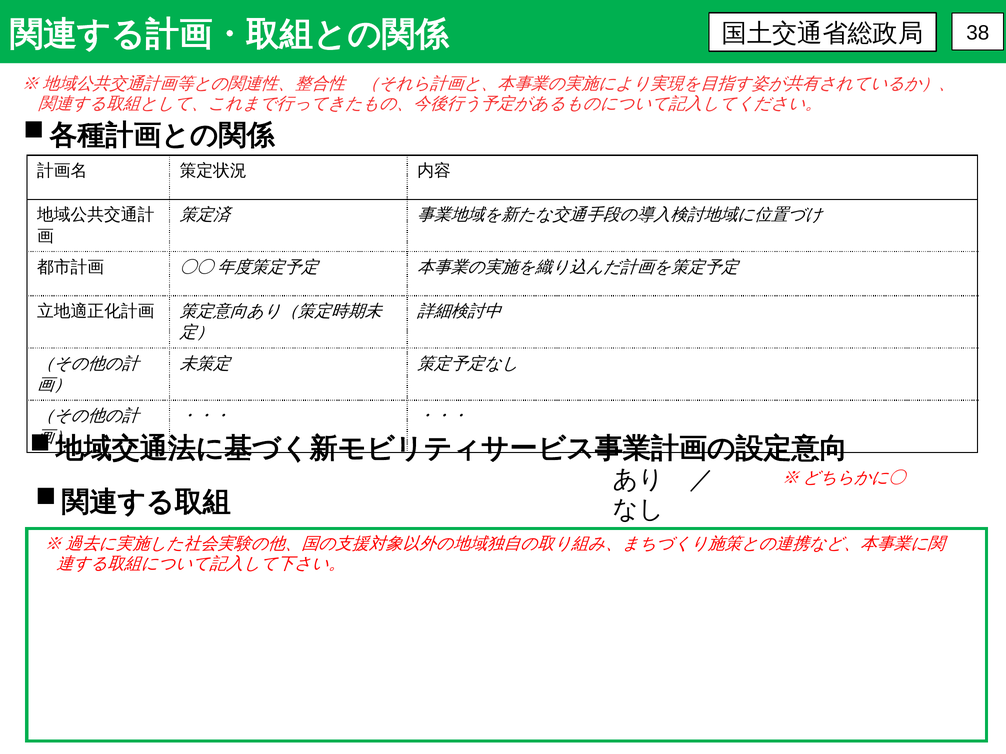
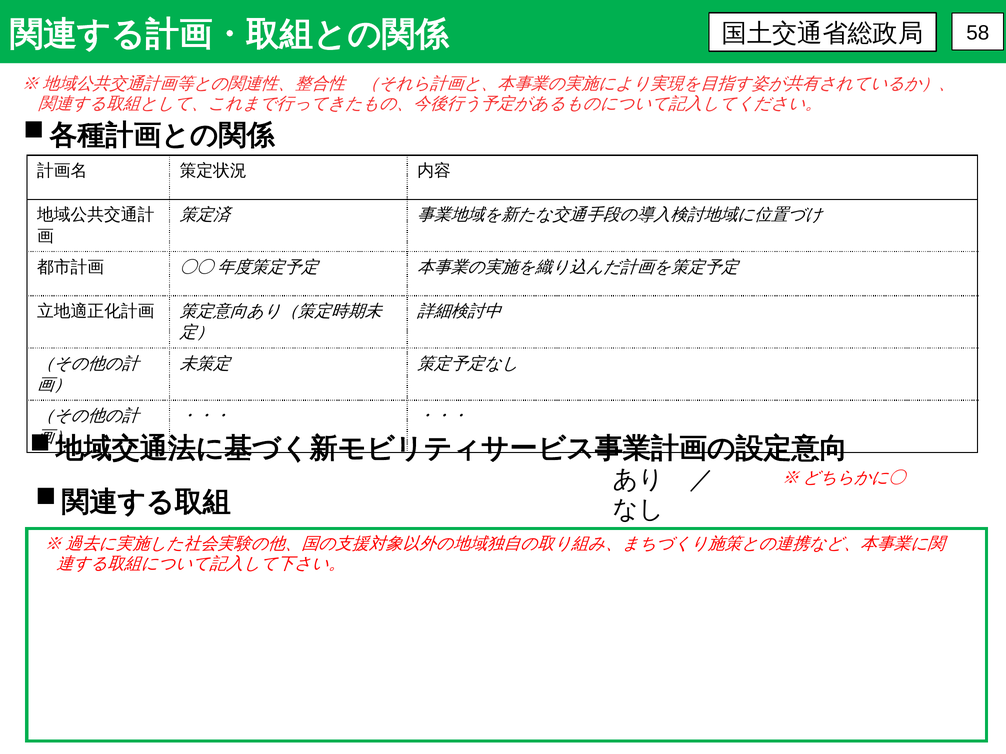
38: 38 -> 58
